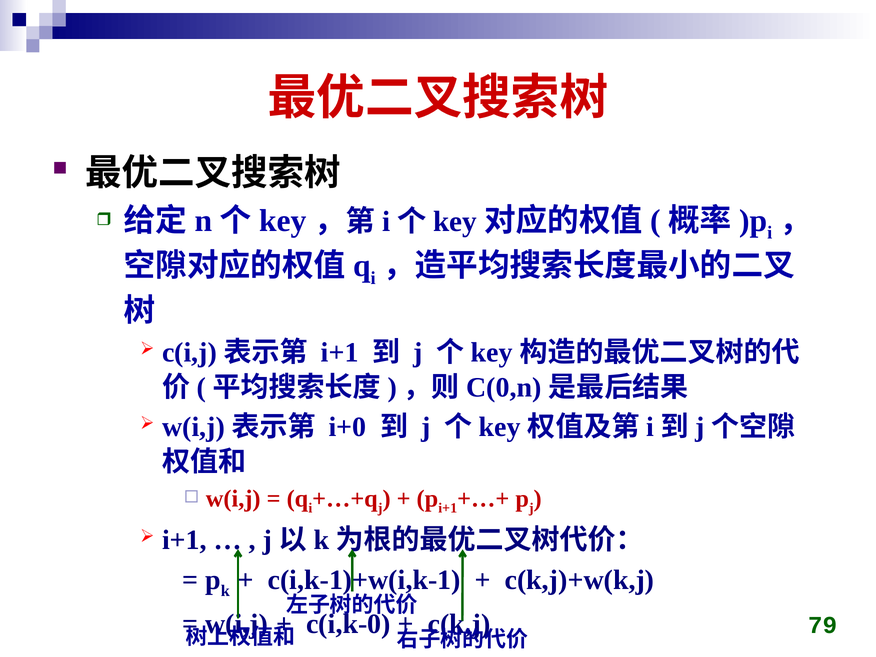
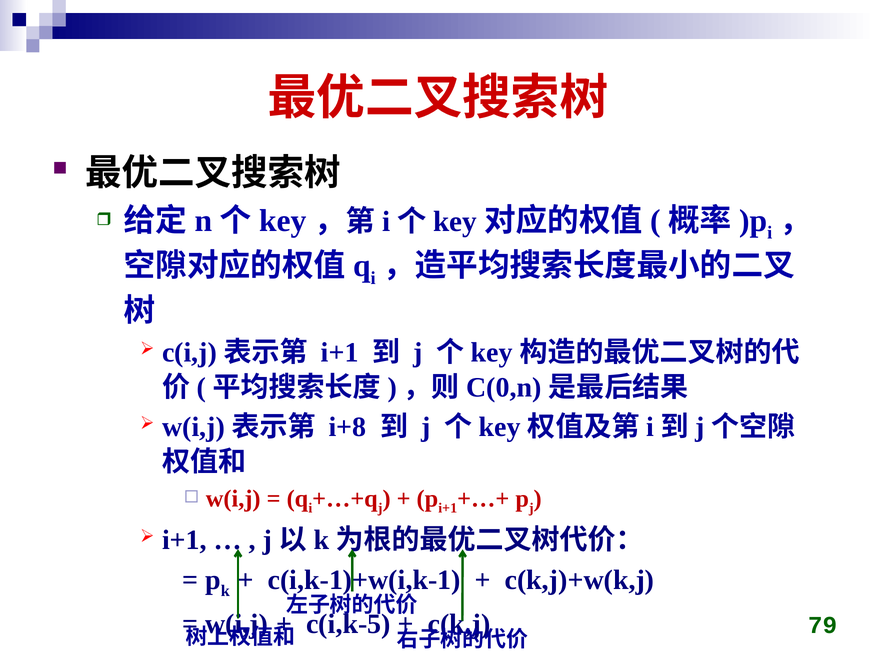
i+0: i+0 -> i+8
c(i,k-0: c(i,k-0 -> c(i,k-5
